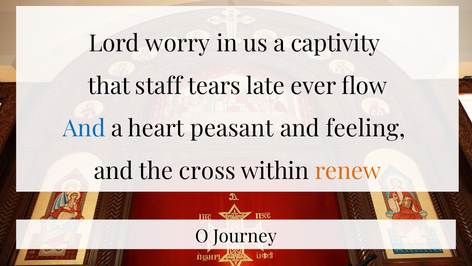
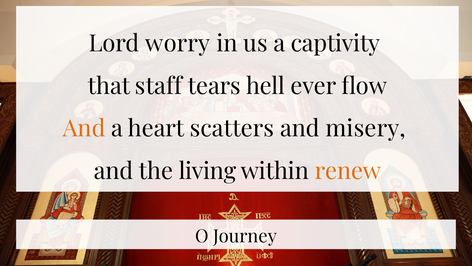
late: late -> hell
And at (84, 129) colour: blue -> orange
peasant: peasant -> scatters
feeling: feeling -> misery
cross: cross -> living
